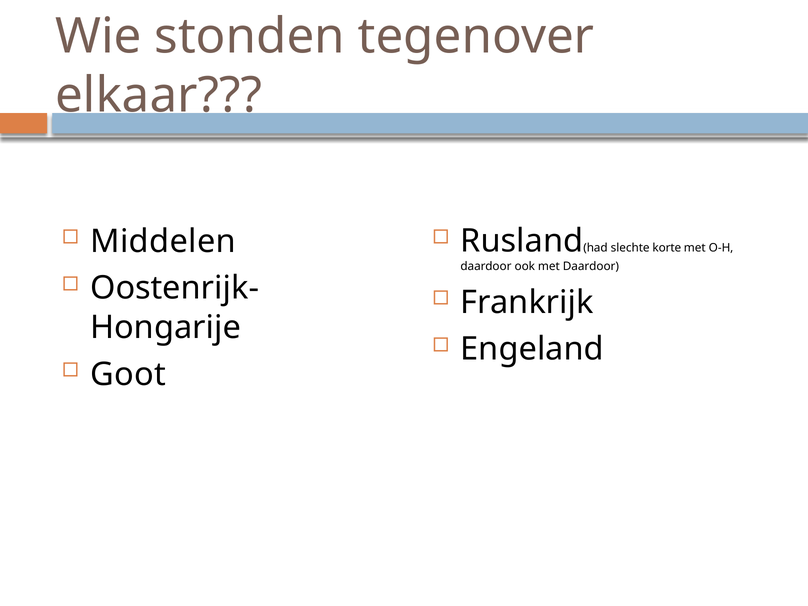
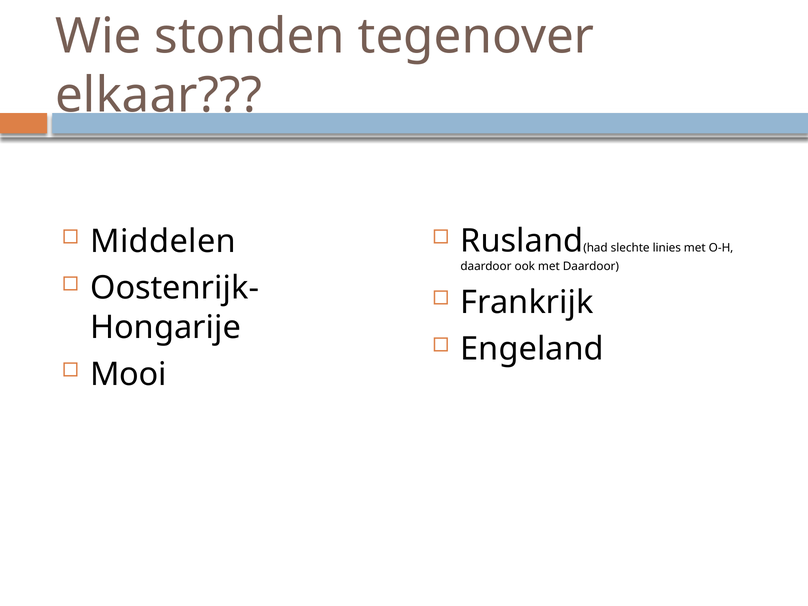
korte: korte -> linies
Goot: Goot -> Mooi
